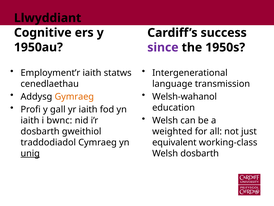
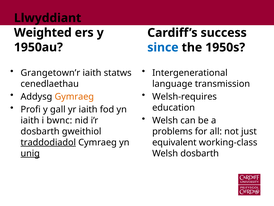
Cognitive: Cognitive -> Weighted
since colour: purple -> blue
Employment’r: Employment’r -> Grangetown’r
Welsh-wahanol: Welsh-wahanol -> Welsh-requires
weighted: weighted -> problems
traddodiadol underline: none -> present
